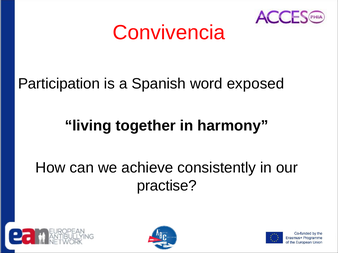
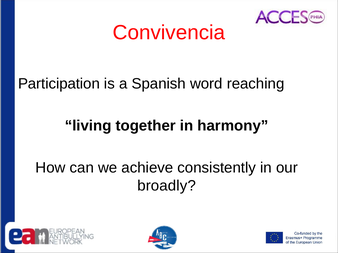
exposed: exposed -> reaching
practise: practise -> broadly
